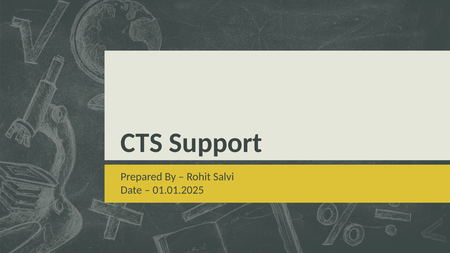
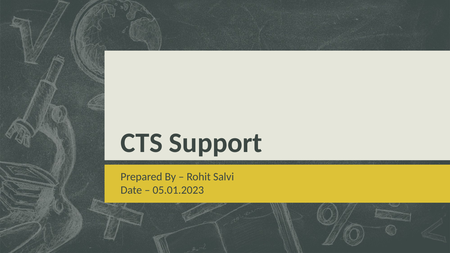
01.01.2025: 01.01.2025 -> 05.01.2023
